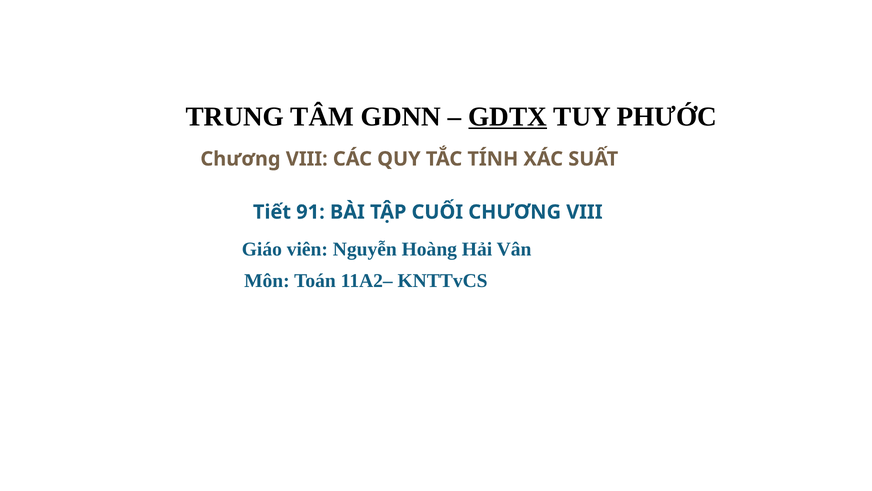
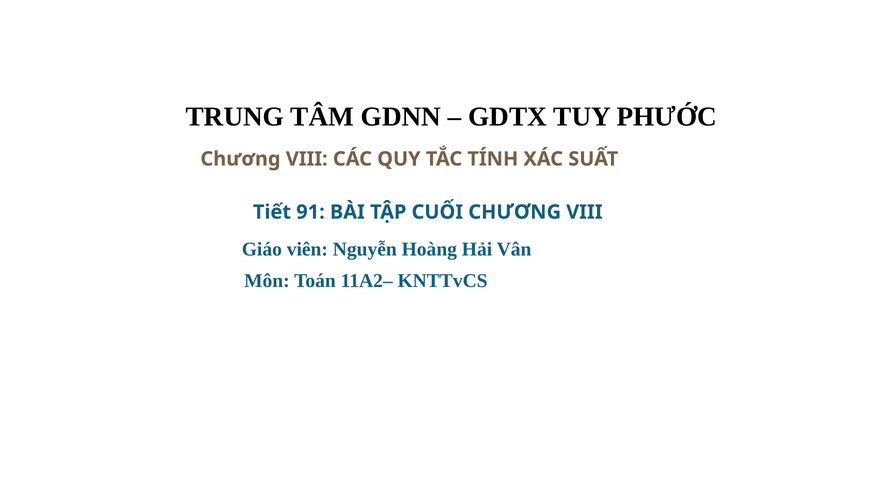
GDTX underline: present -> none
